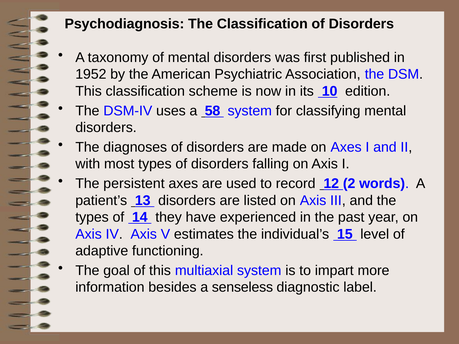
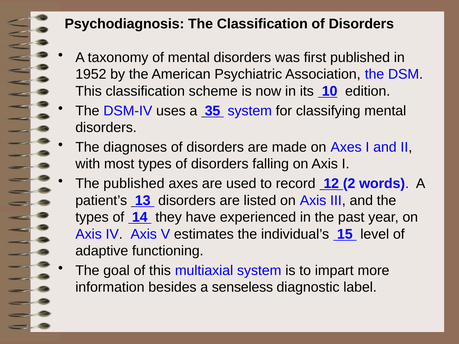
58: 58 -> 35
The persistent: persistent -> published
